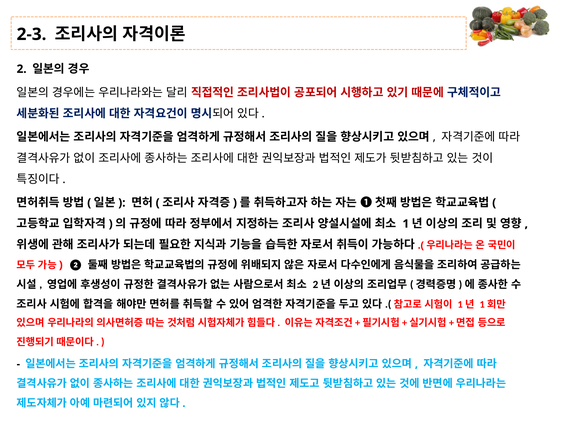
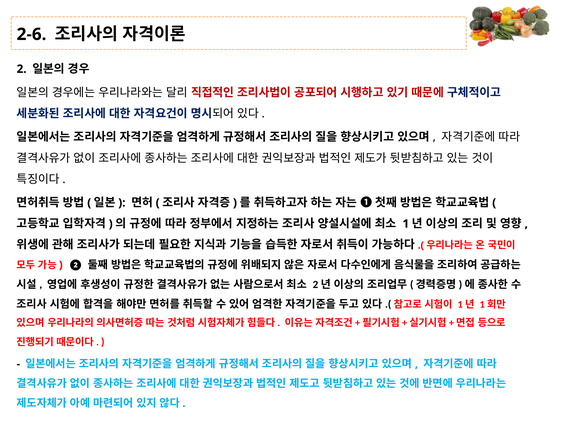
2-3: 2-3 -> 2-6
